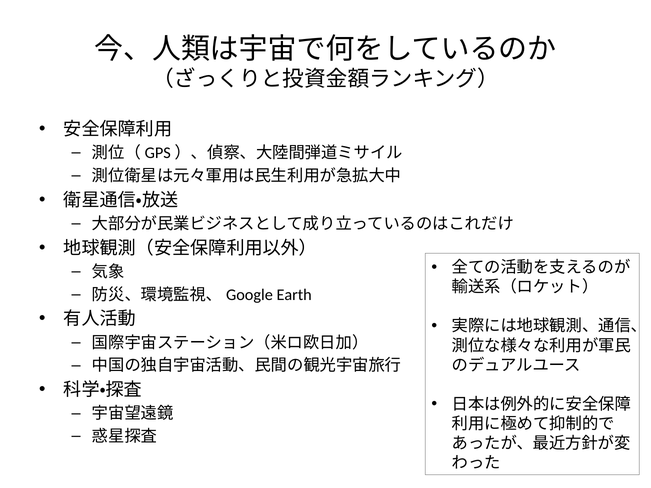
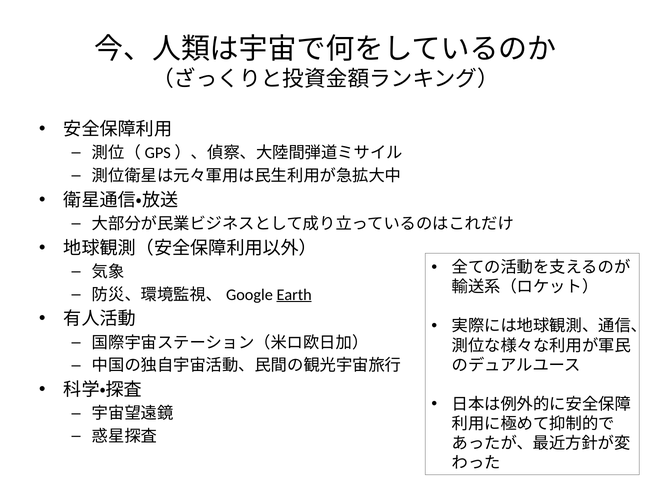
Earth underline: none -> present
